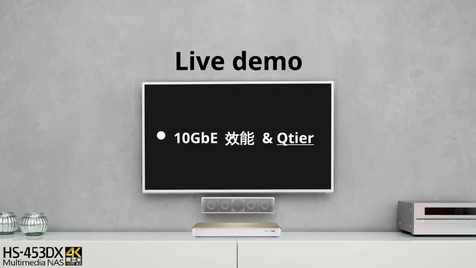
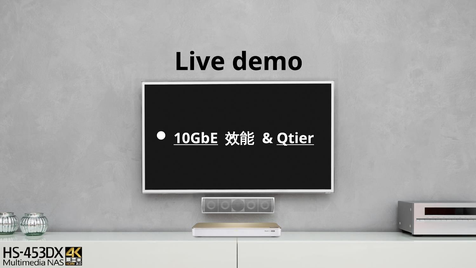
10GbE underline: none -> present
